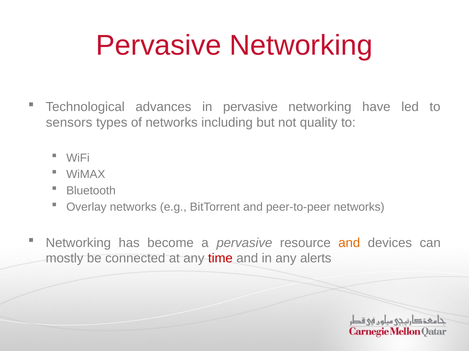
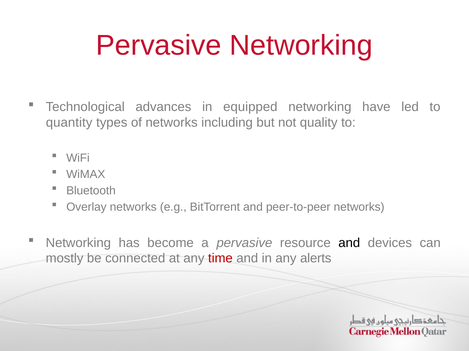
in pervasive: pervasive -> equipped
sensors: sensors -> quantity
and at (349, 243) colour: orange -> black
